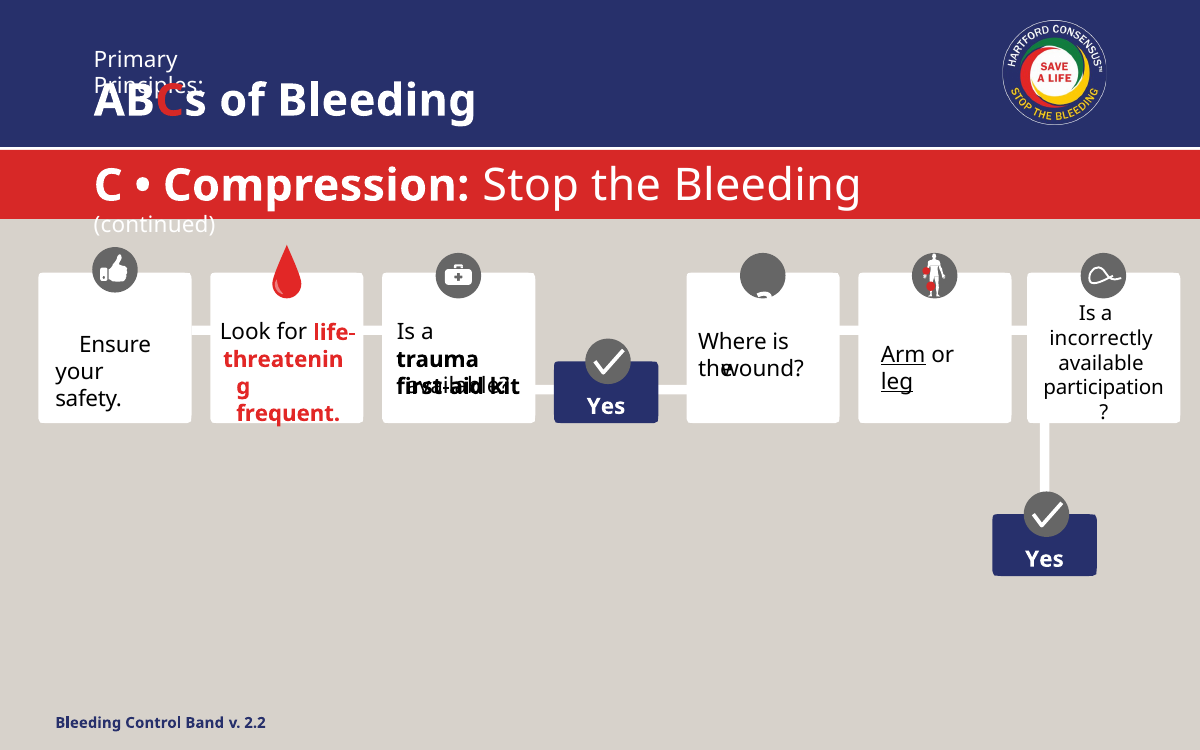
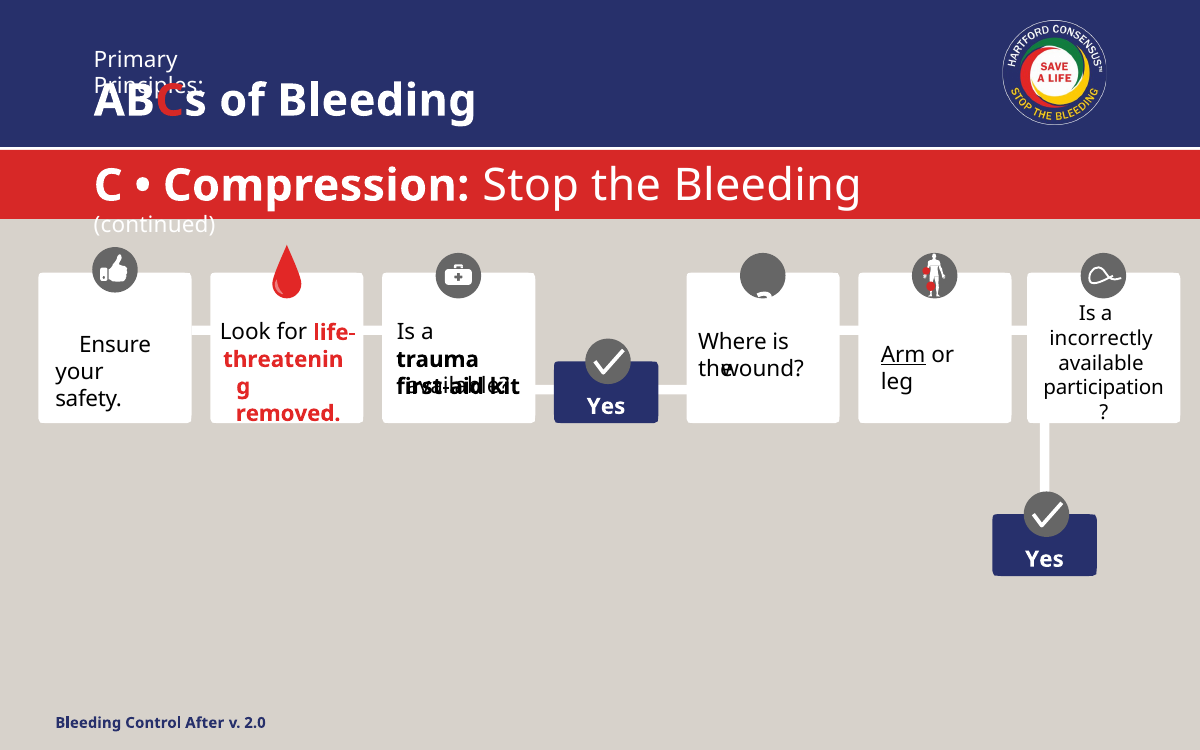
leg underline: present -> none
frequent: frequent -> removed
Band: Band -> After
2.2: 2.2 -> 2.0
